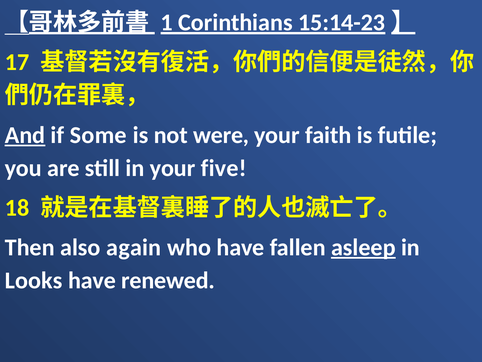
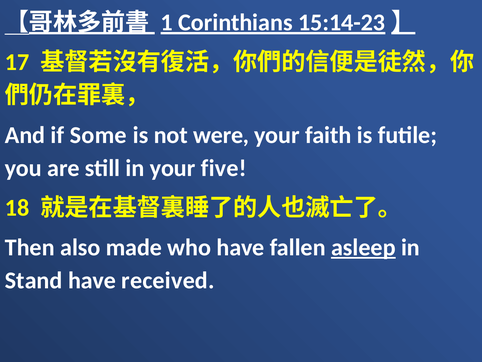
And underline: present -> none
again: again -> made
Looks: Looks -> Stand
renewed: renewed -> received
